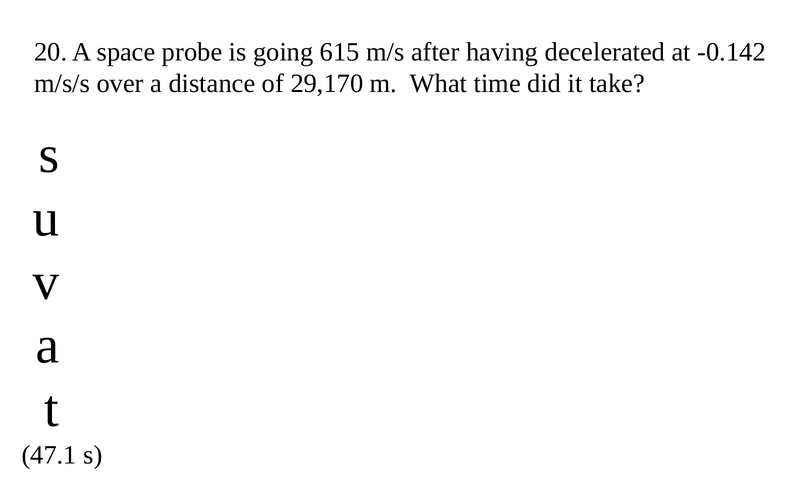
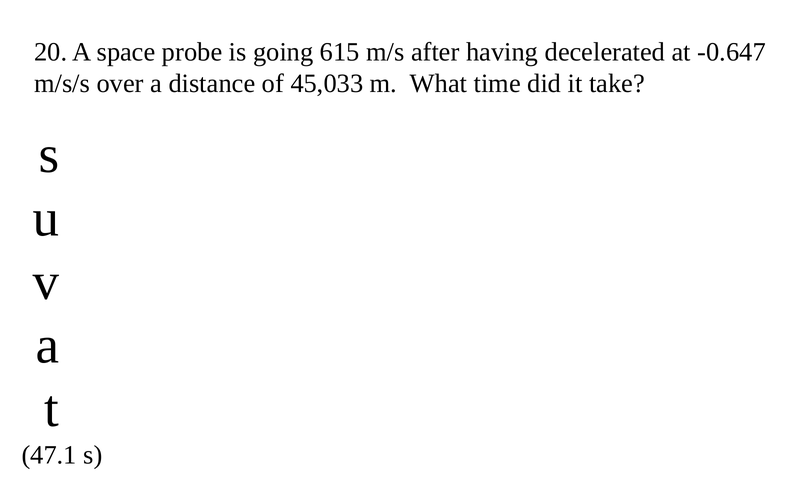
-0.142: -0.142 -> -0.647
29,170: 29,170 -> 45,033
